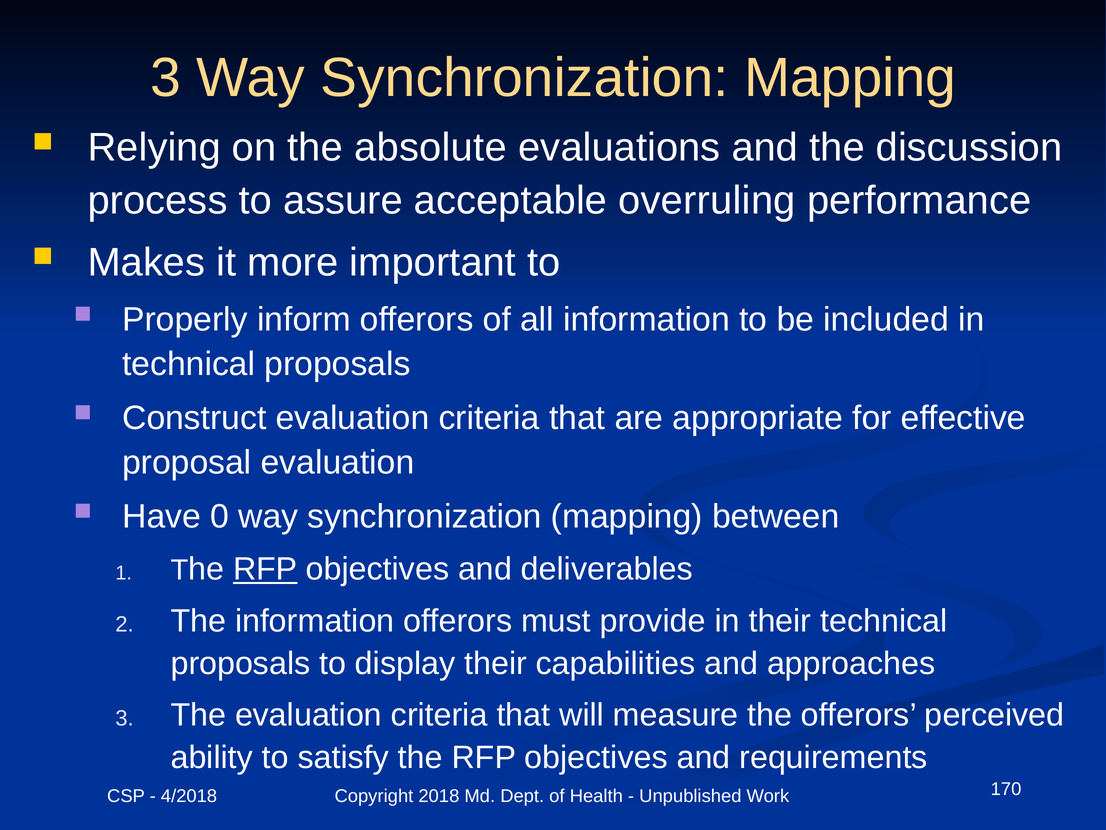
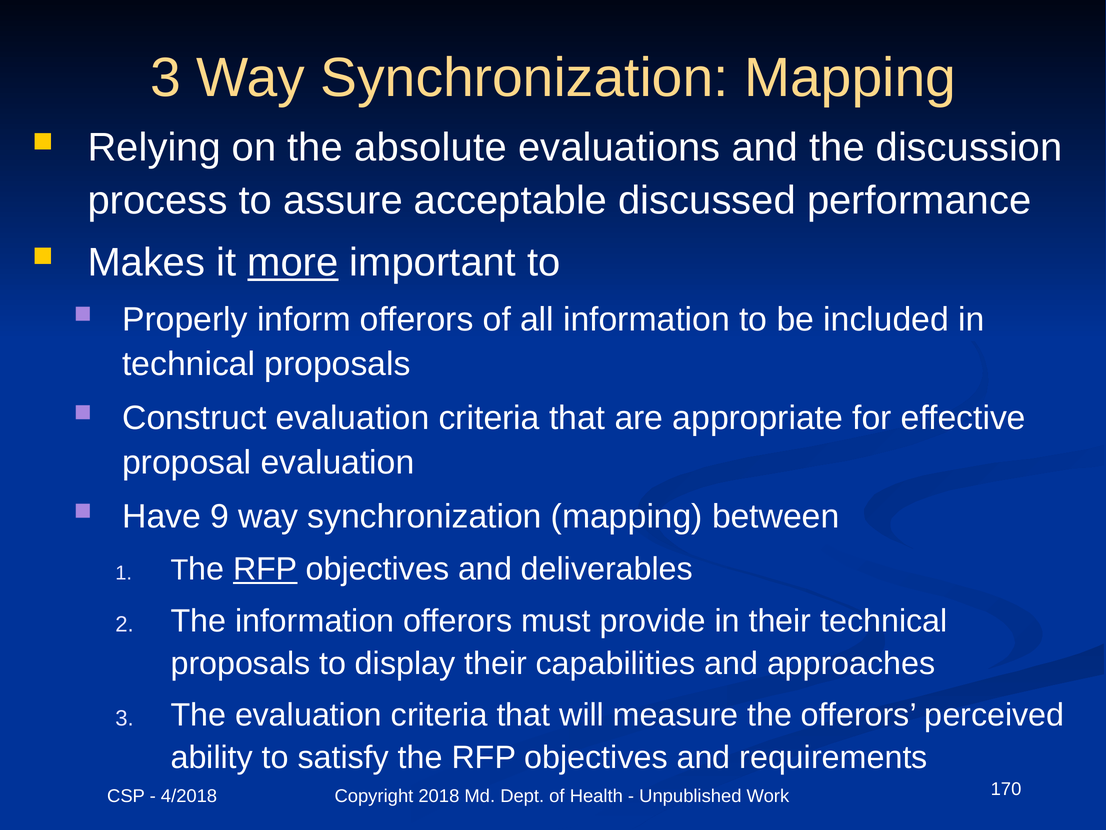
overruling: overruling -> discussed
more underline: none -> present
0: 0 -> 9
